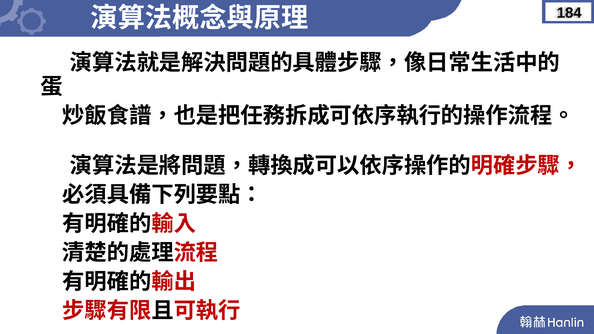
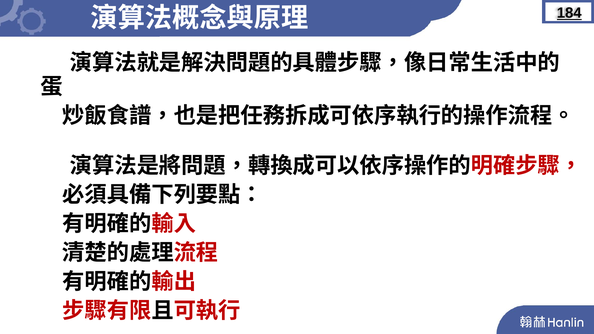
184 underline: none -> present
